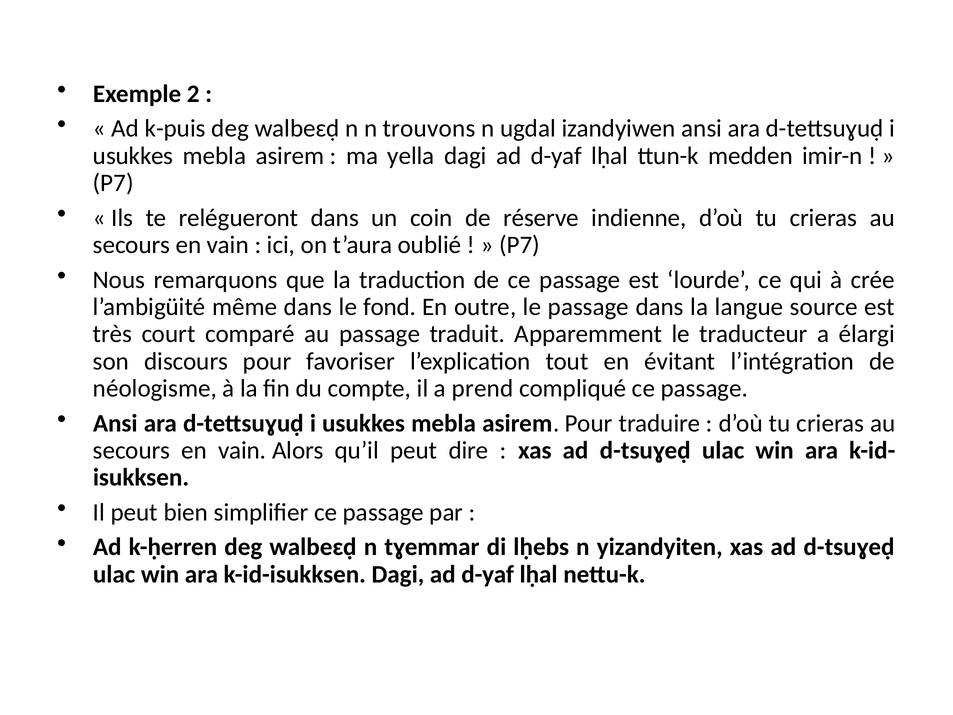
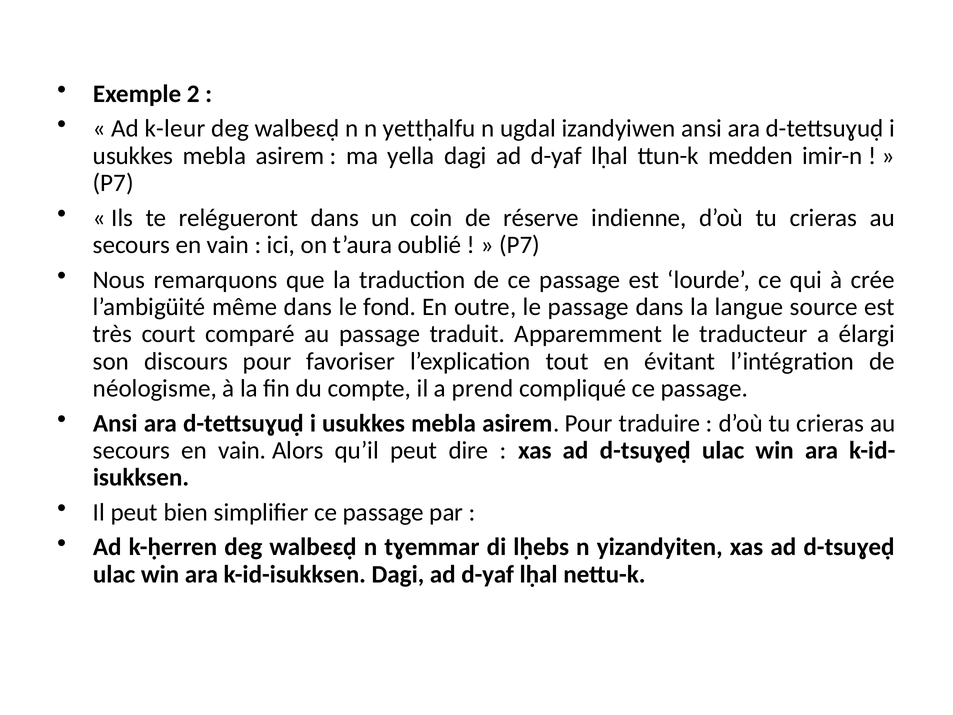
k-puis: k-puis -> k-leur
trouvons: trouvons -> yettḥalfu
